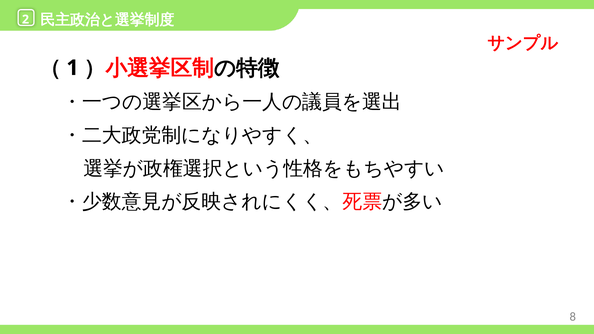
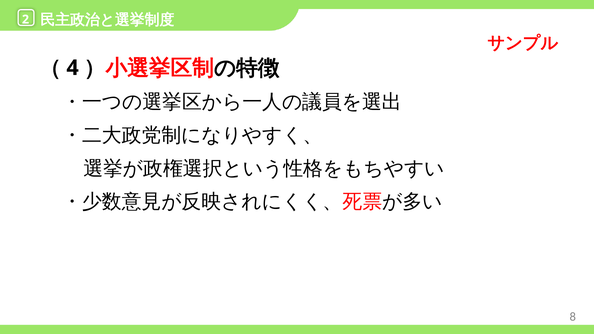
1: 1 -> 4
